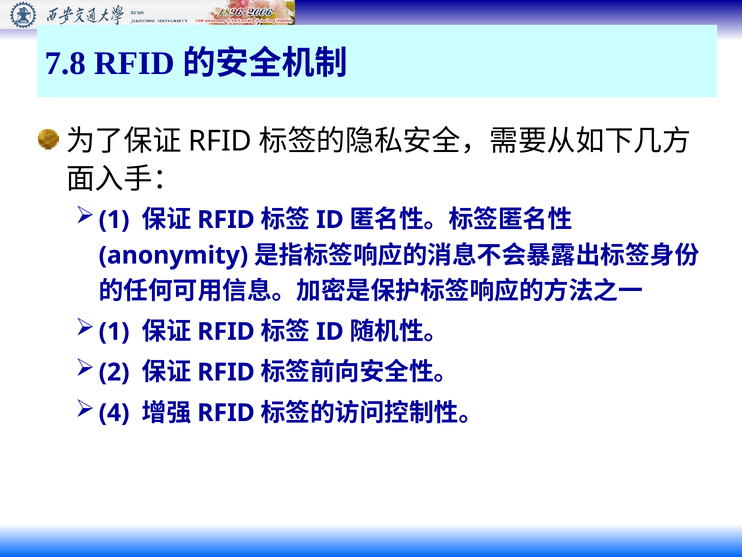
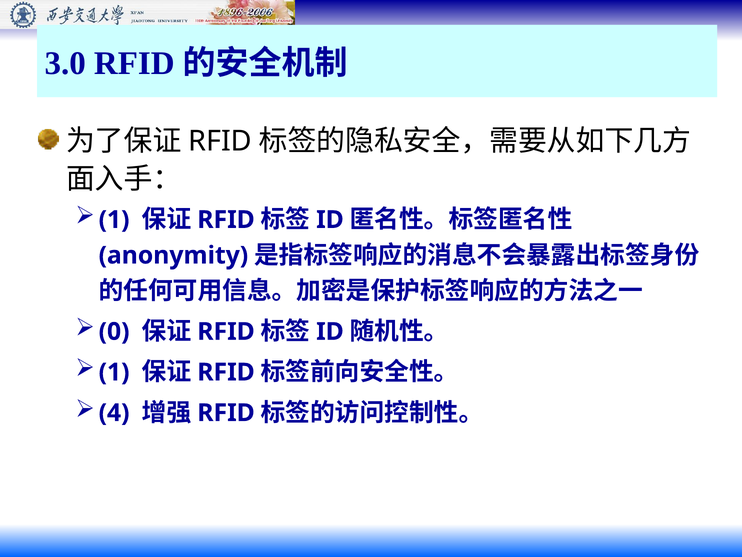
7.8: 7.8 -> 3.0
1 at (114, 331): 1 -> 0
2 at (114, 372): 2 -> 1
